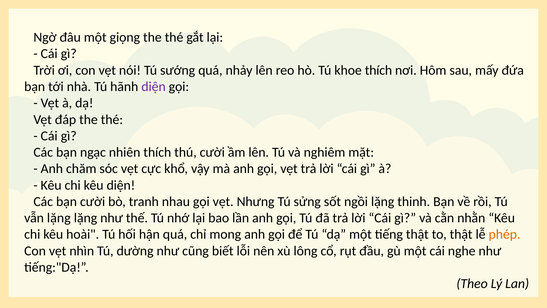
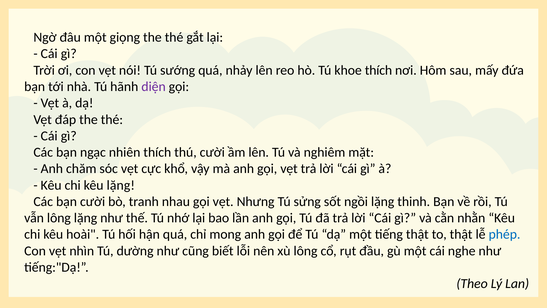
kêu diện: diện -> lặng
vẫn lặng: lặng -> lông
phép colour: orange -> blue
